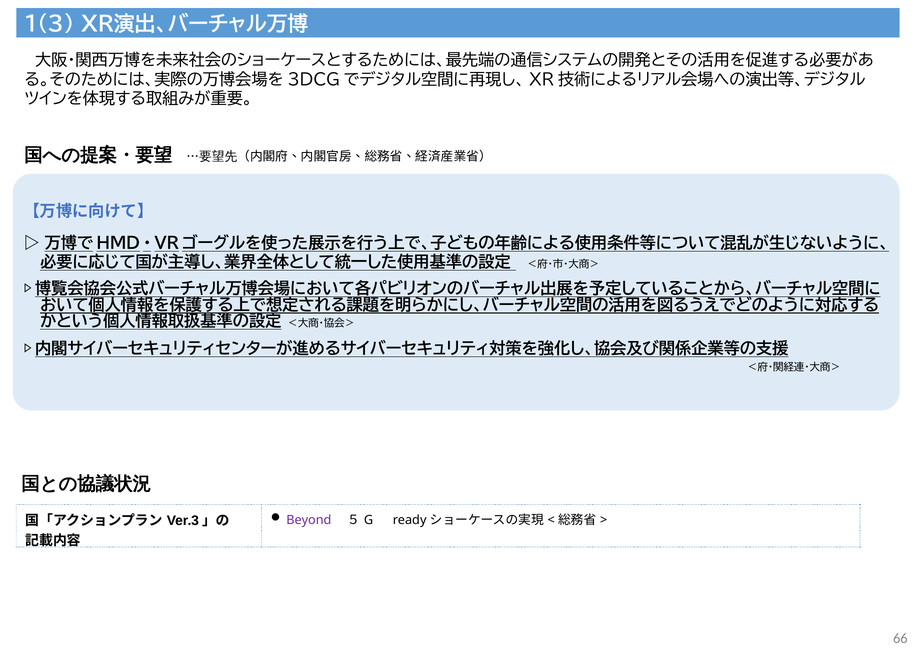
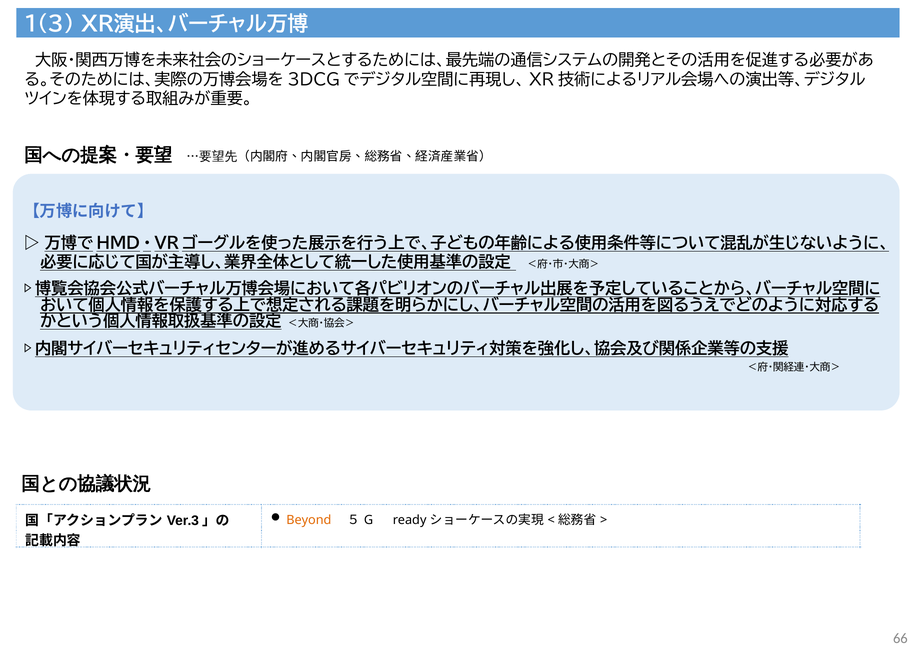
Beyond colour: purple -> orange
